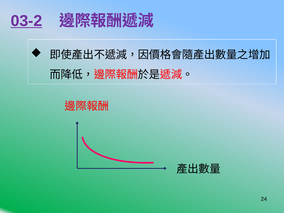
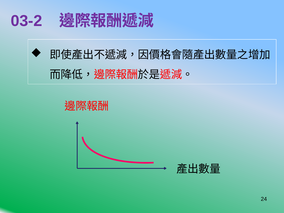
03-2 underline: present -> none
